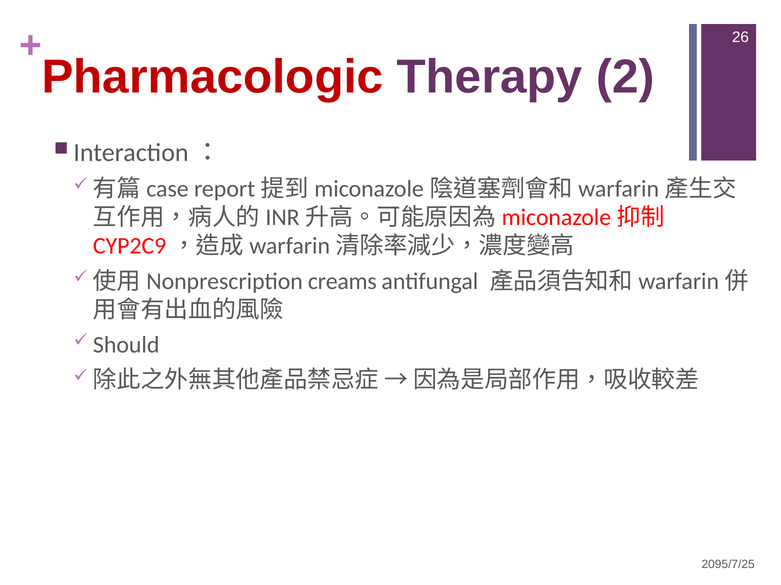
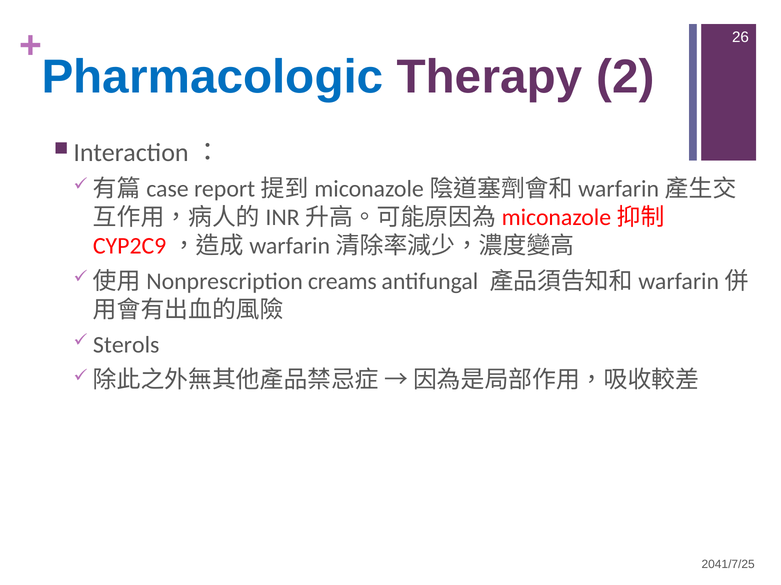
Pharmacologic colour: red -> blue
Should: Should -> Sterols
2095/7/25: 2095/7/25 -> 2041/7/25
